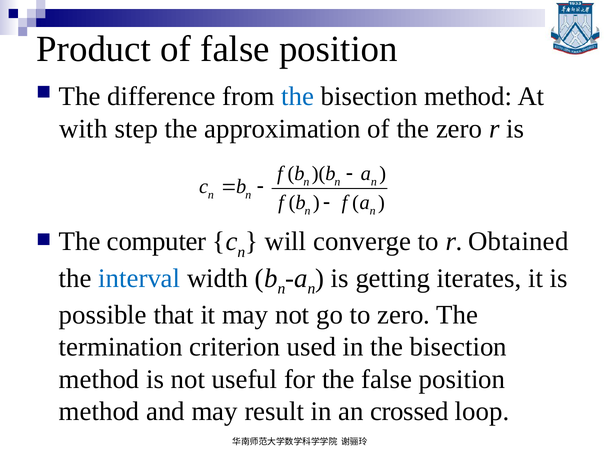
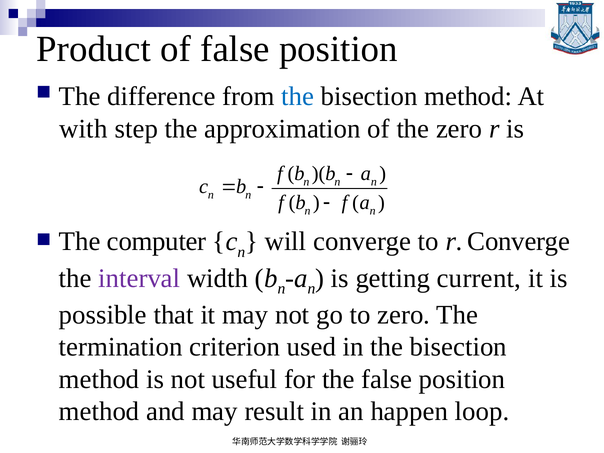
r Obtained: Obtained -> Converge
interval colour: blue -> purple
iterates: iterates -> current
crossed: crossed -> happen
